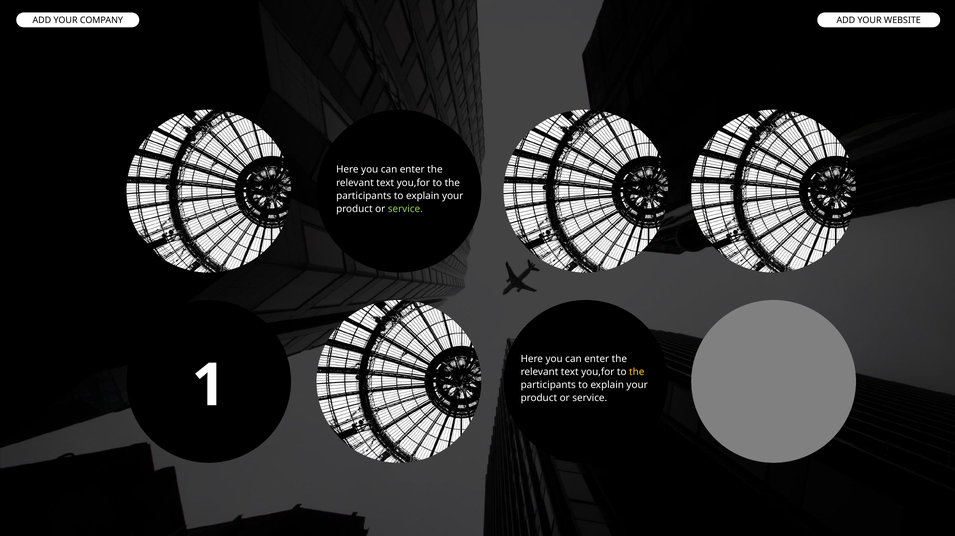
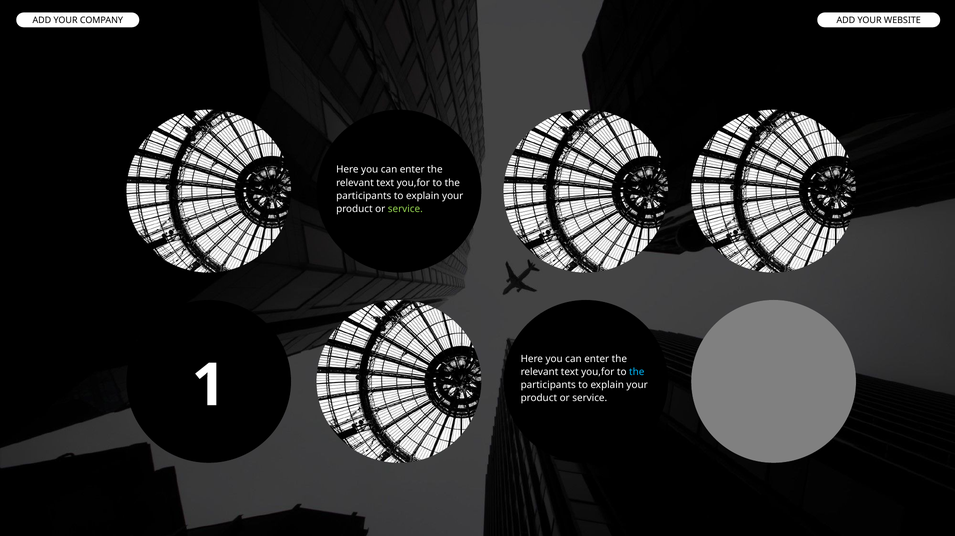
the at (637, 372) colour: yellow -> light blue
